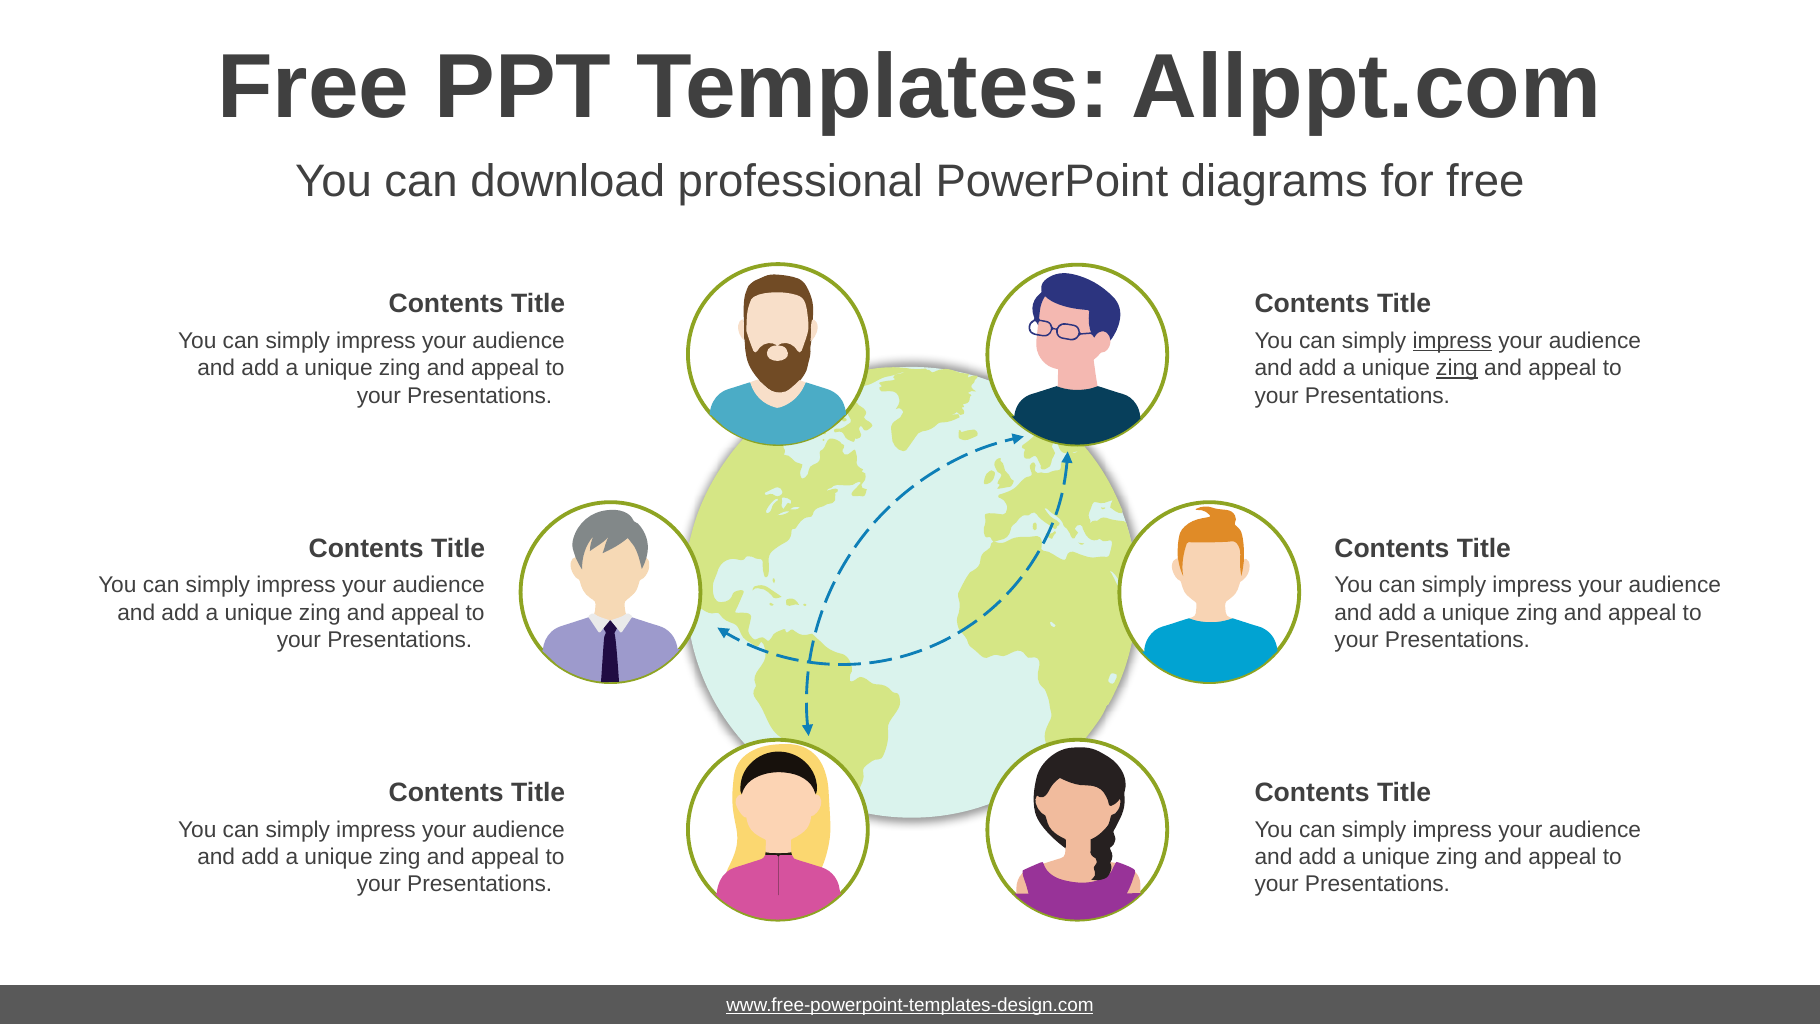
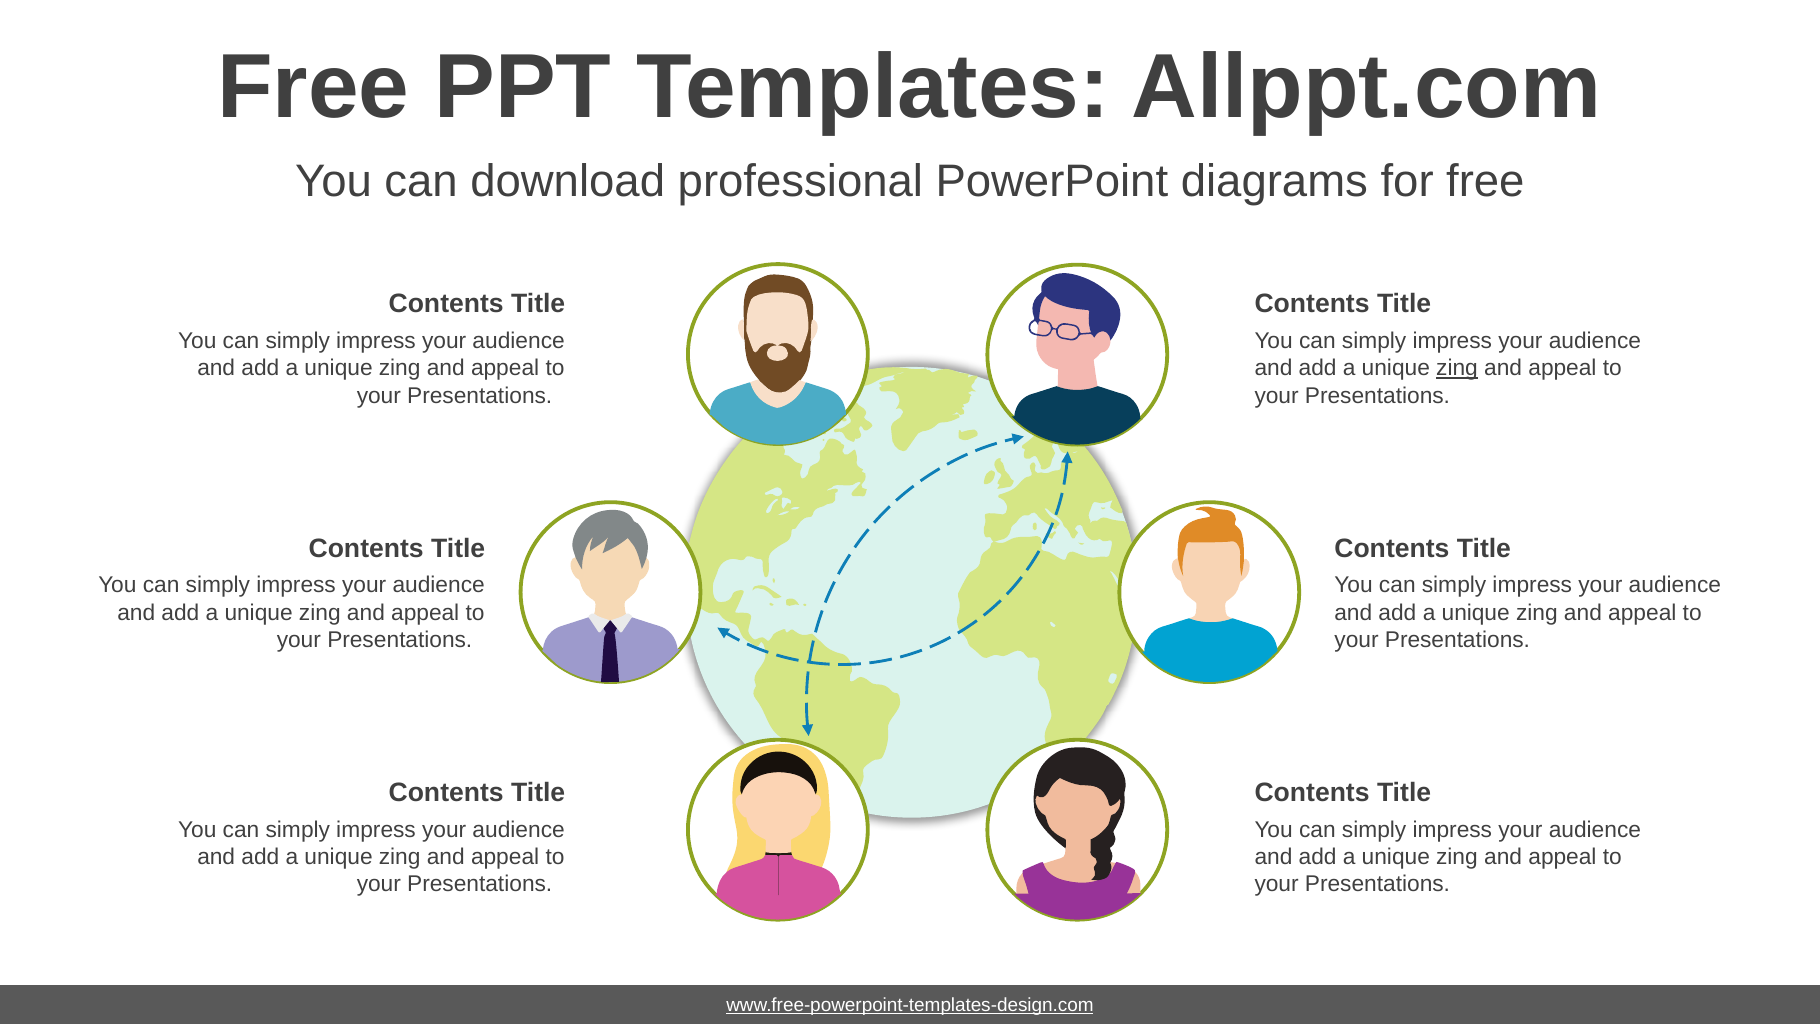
impress at (1452, 341) underline: present -> none
